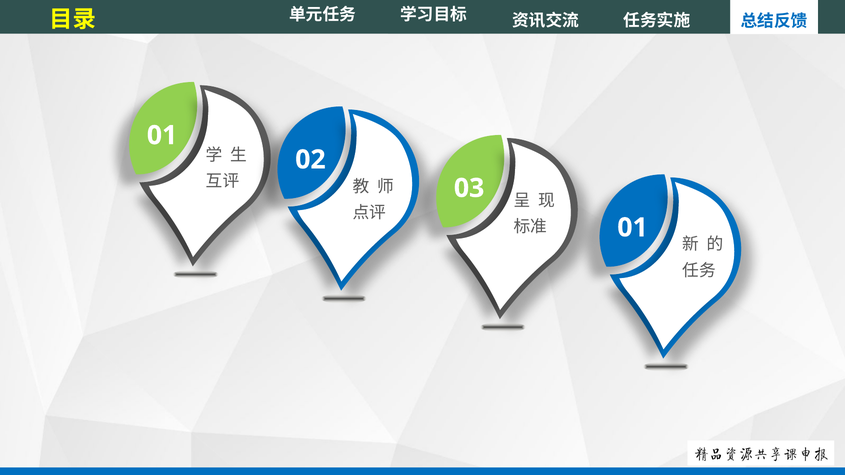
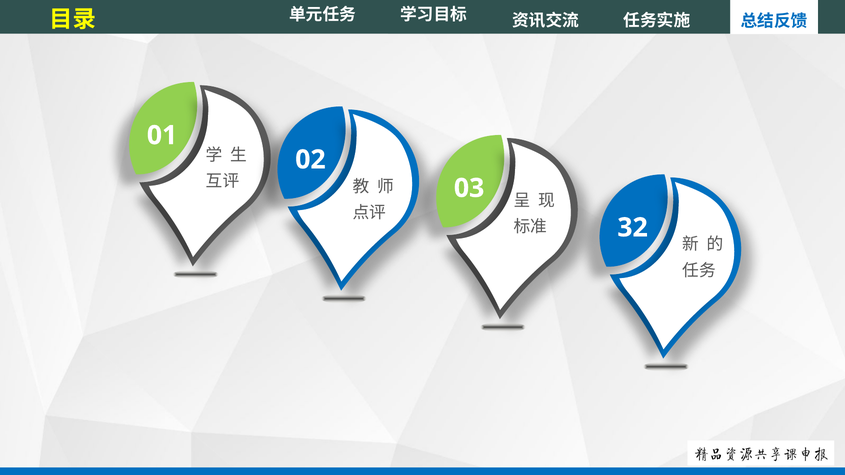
01 at (633, 228): 01 -> 32
